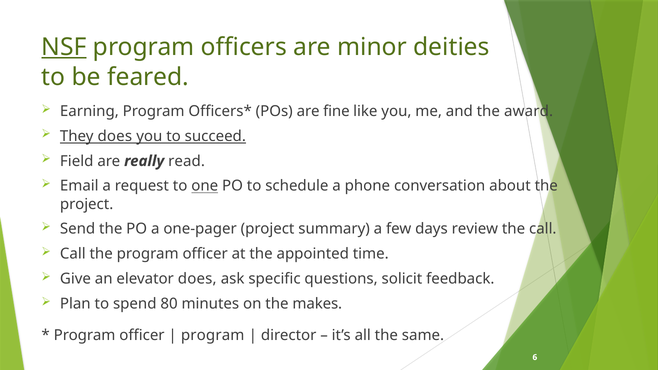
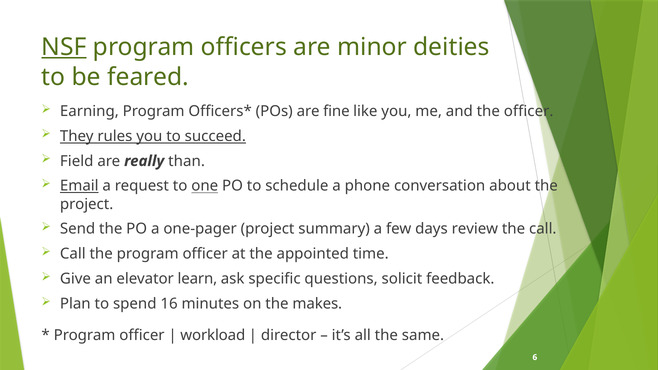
the award: award -> officer
They does: does -> rules
read: read -> than
Email underline: none -> present
elevator does: does -> learn
80: 80 -> 16
program at (213, 336): program -> workload
